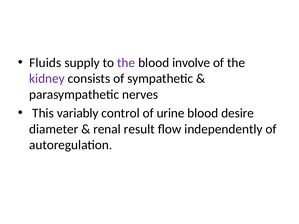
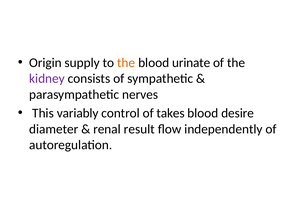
Fluids: Fluids -> Origin
the at (126, 63) colour: purple -> orange
involve: involve -> urinate
urine: urine -> takes
